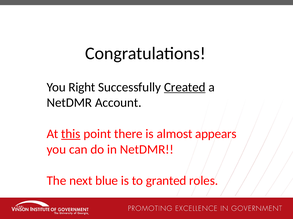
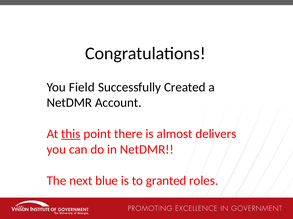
Right: Right -> Field
Created underline: present -> none
appears: appears -> delivers
